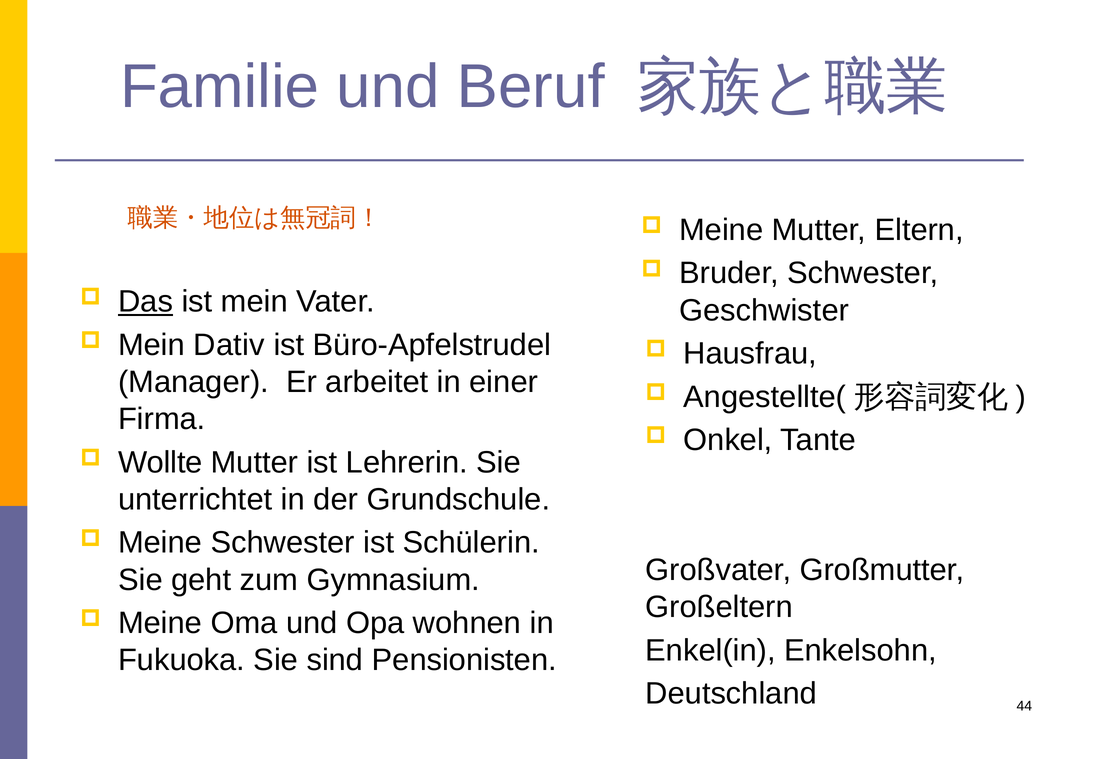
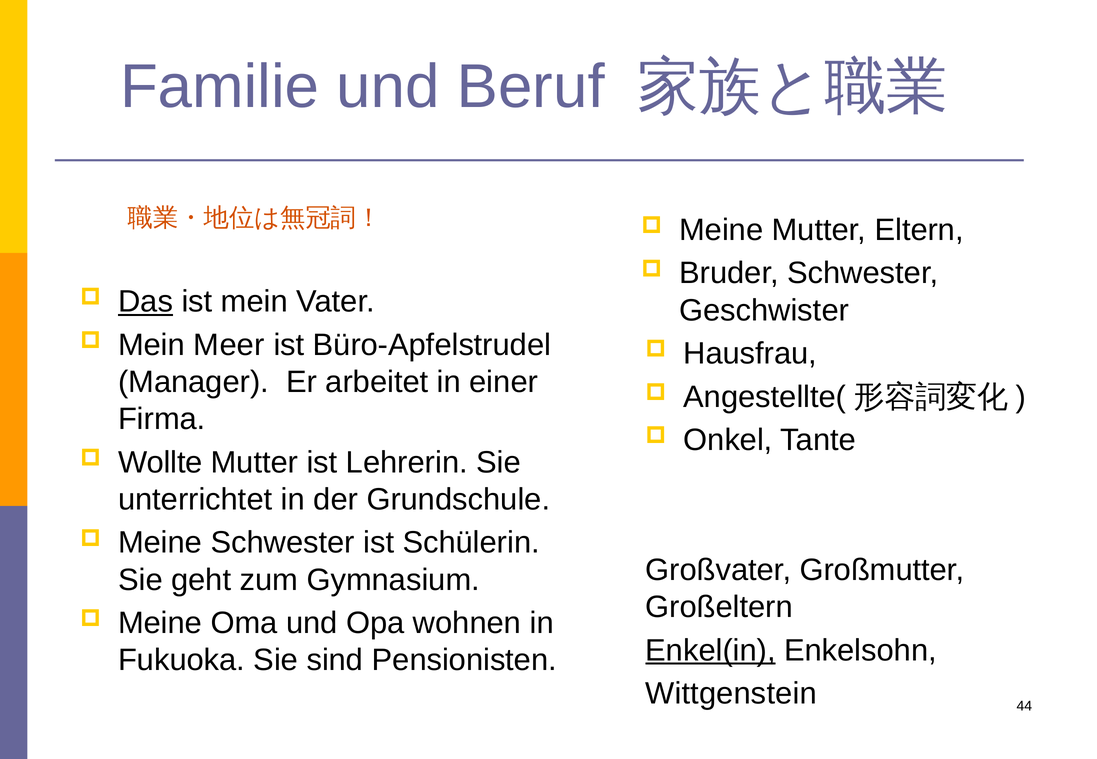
Dativ: Dativ -> Meer
Enkel(in underline: none -> present
Deutschland: Deutschland -> Wittgenstein
